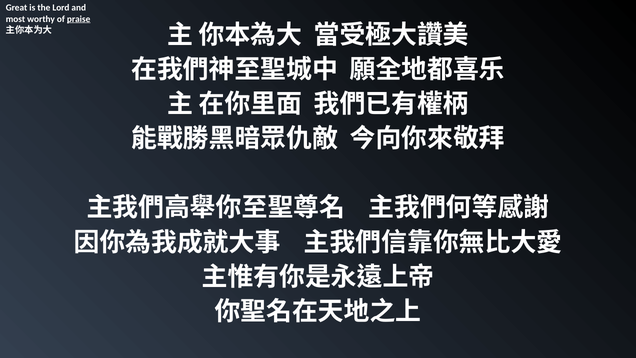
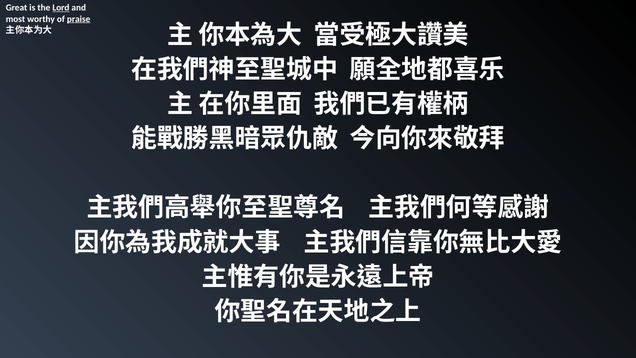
Lord underline: none -> present
